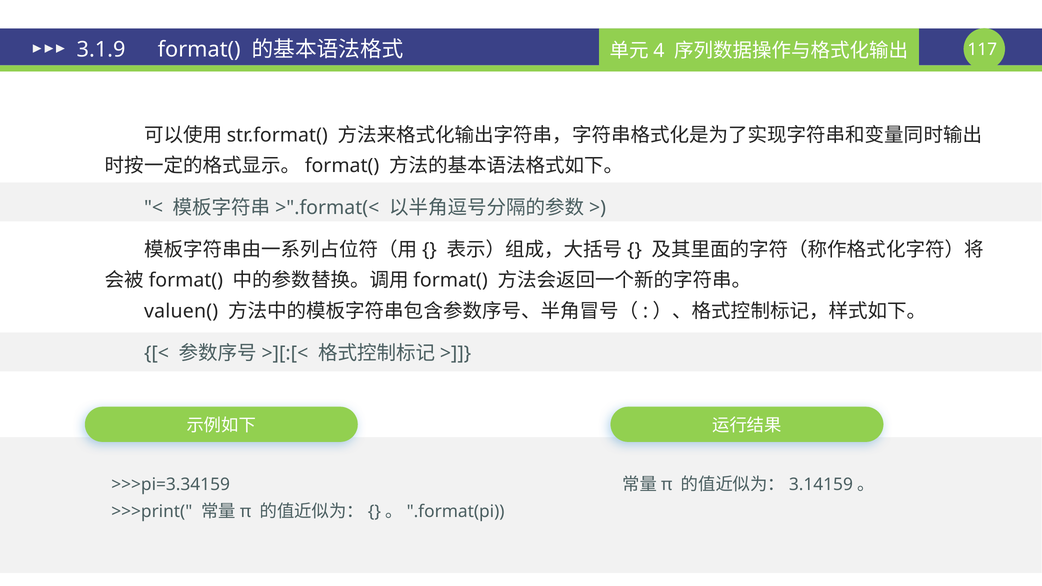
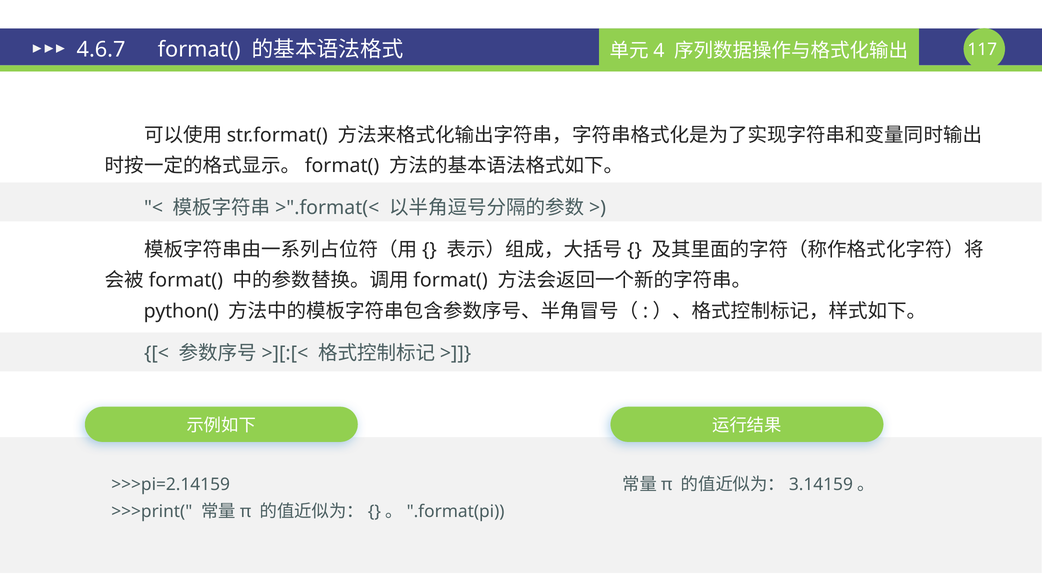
3.1.9: 3.1.9 -> 4.6.7
valuen(: valuen( -> python(
>>>pi=3.34159: >>>pi=3.34159 -> >>>pi=2.14159
